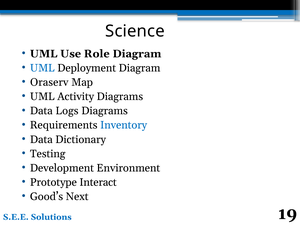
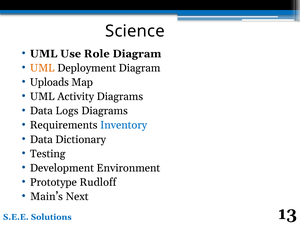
UML at (42, 68) colour: blue -> orange
Oraserv: Oraserv -> Uploads
Interact: Interact -> Rudloff
Good’s: Good’s -> Main’s
19: 19 -> 13
